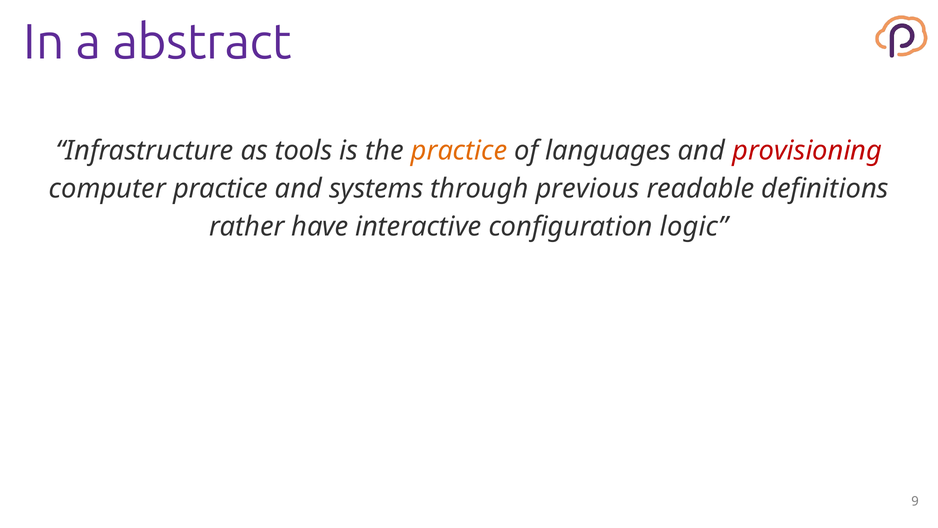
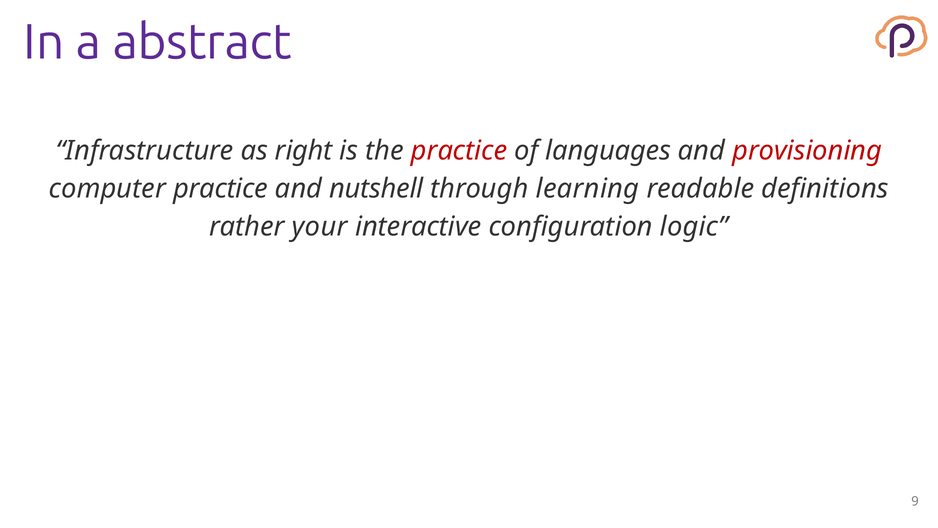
tools: tools -> right
practice at (459, 151) colour: orange -> red
systems: systems -> nutshell
previous: previous -> learning
have: have -> your
